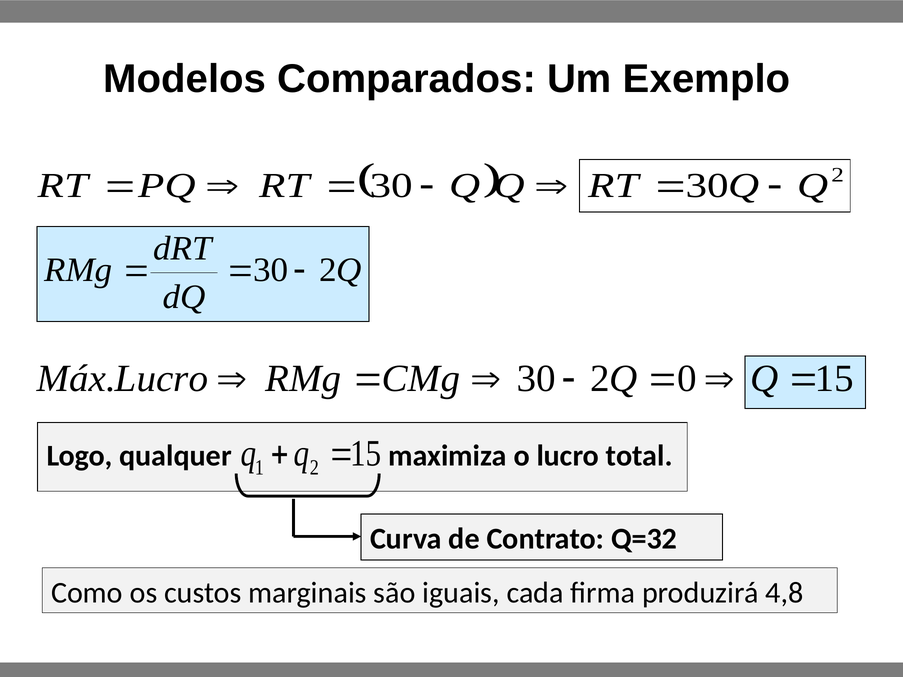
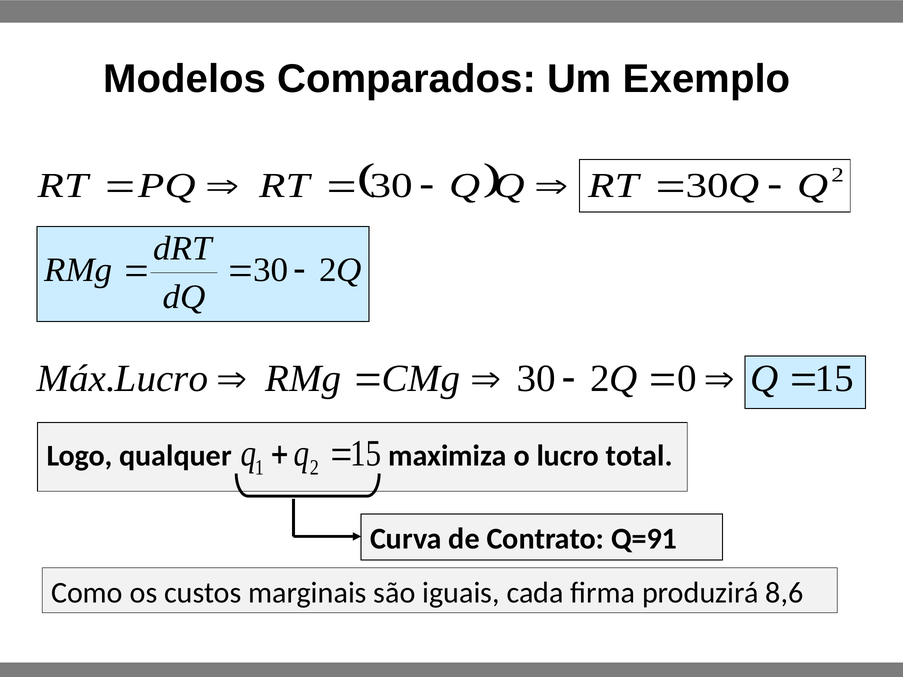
Q=32: Q=32 -> Q=91
4,8: 4,8 -> 8,6
